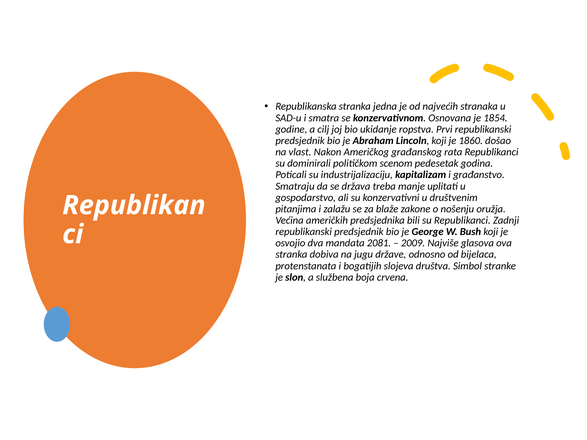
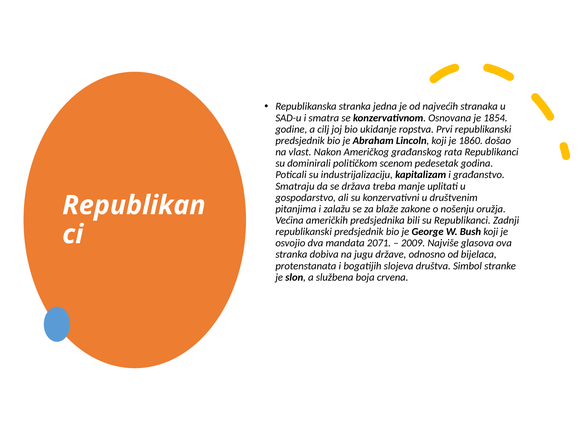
2081: 2081 -> 2071
